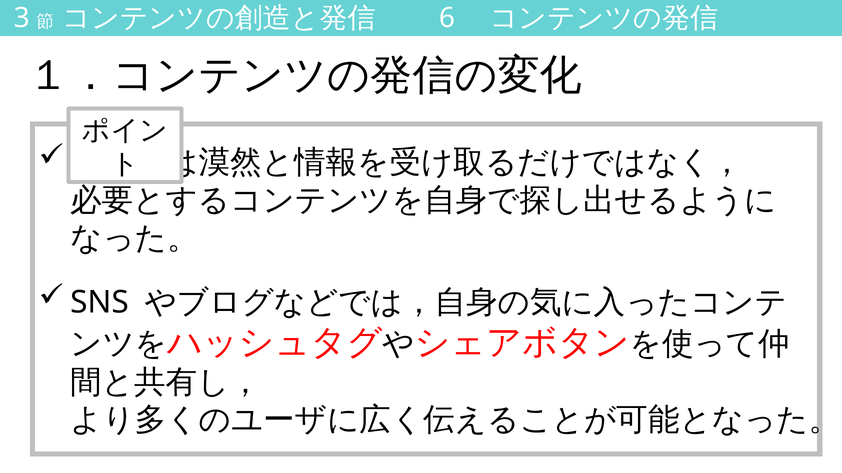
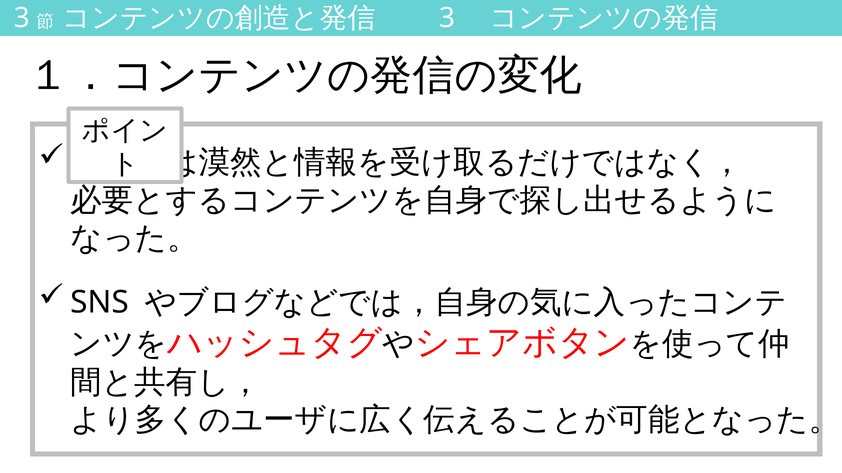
6 at (447, 18): 6 -> 3
